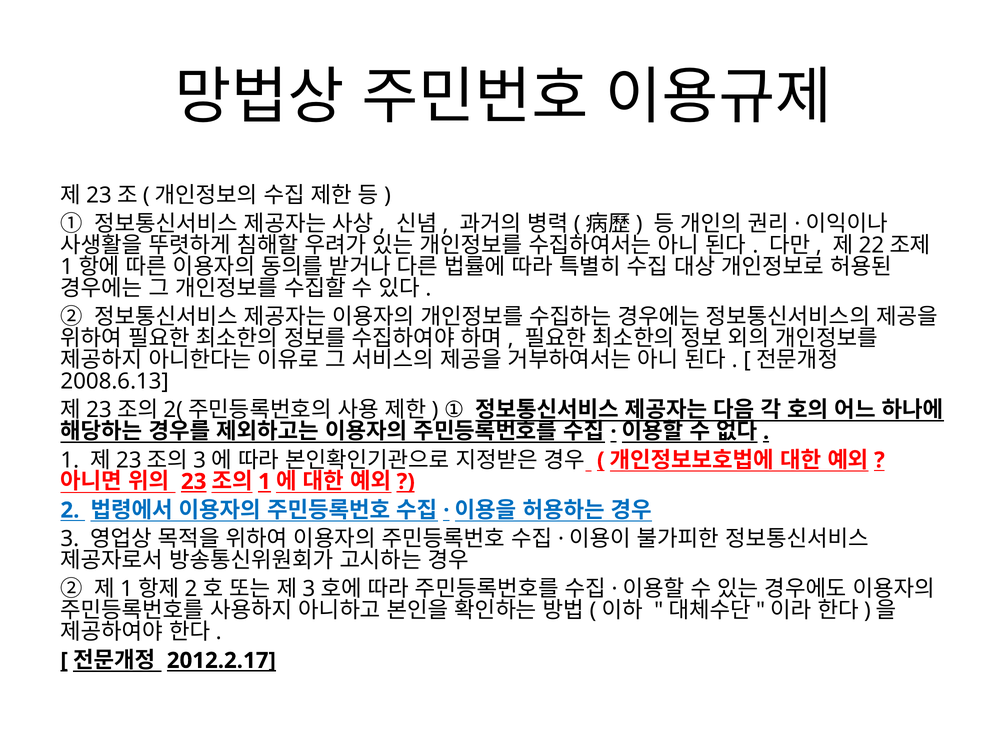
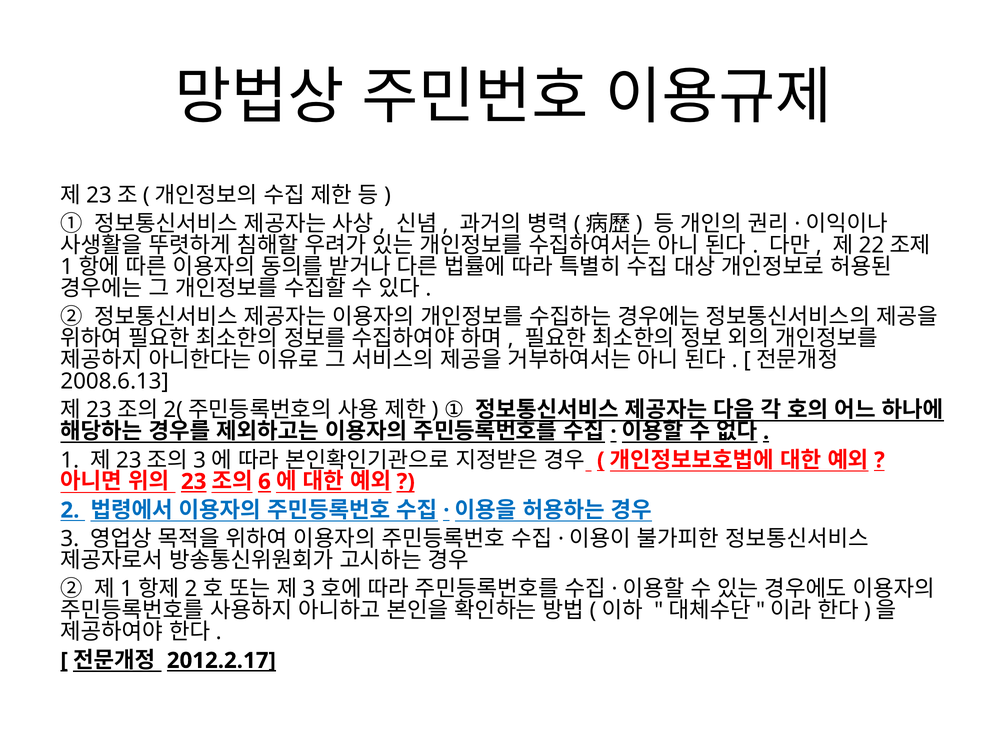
1 at (264, 482): 1 -> 6
